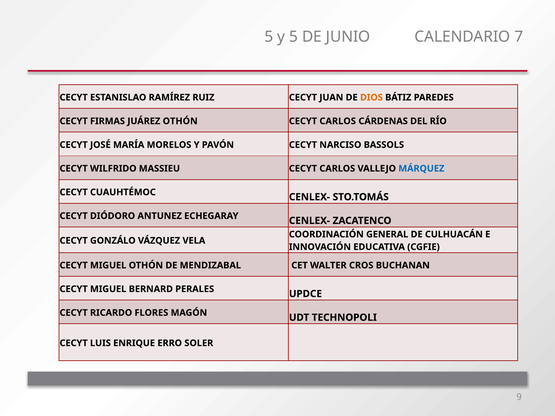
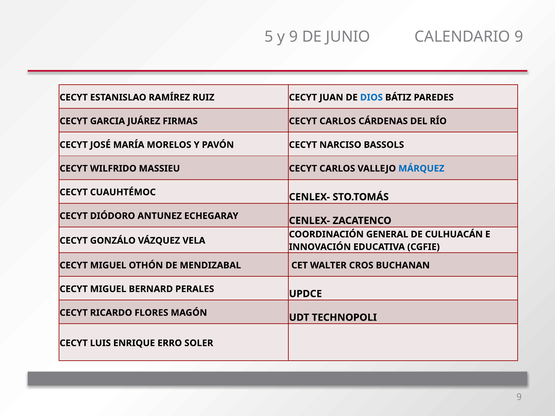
y 5: 5 -> 9
CALENDARIO 7: 7 -> 9
DIOS colour: orange -> blue
FIRMAS: FIRMAS -> GARCIA
JUÁREZ OTHÓN: OTHÓN -> FIRMAS
